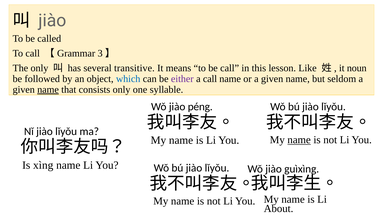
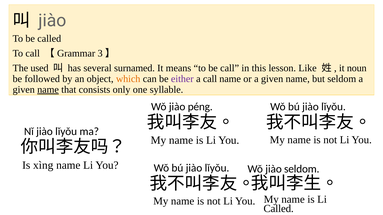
The only: only -> used
transitive: transitive -> surnamed
which colour: blue -> orange
name at (299, 140) underline: present -> none
jiào guìxìng: guìxìng -> seldom
About at (279, 209): About -> Called
